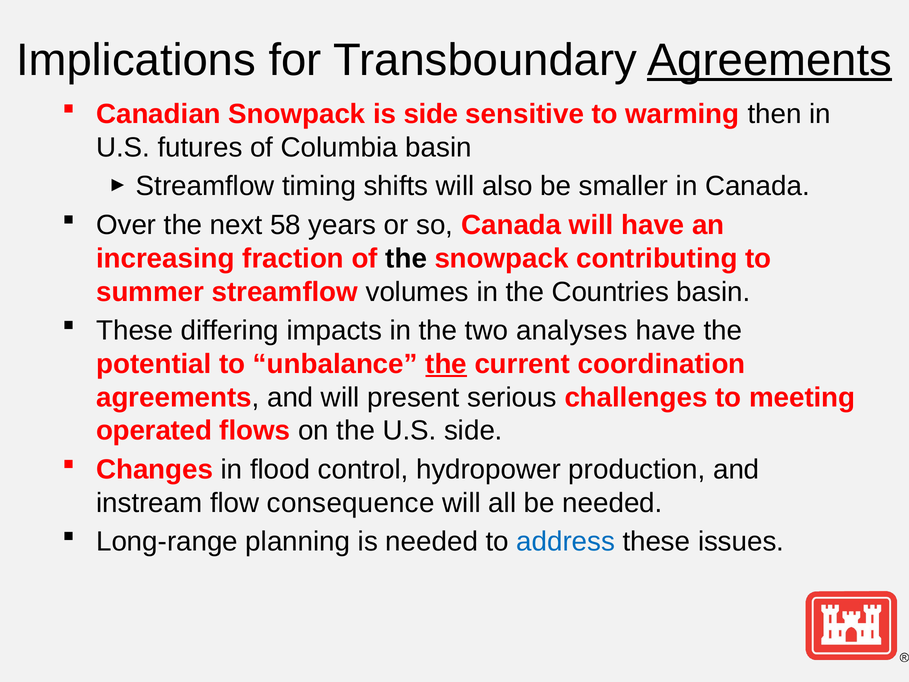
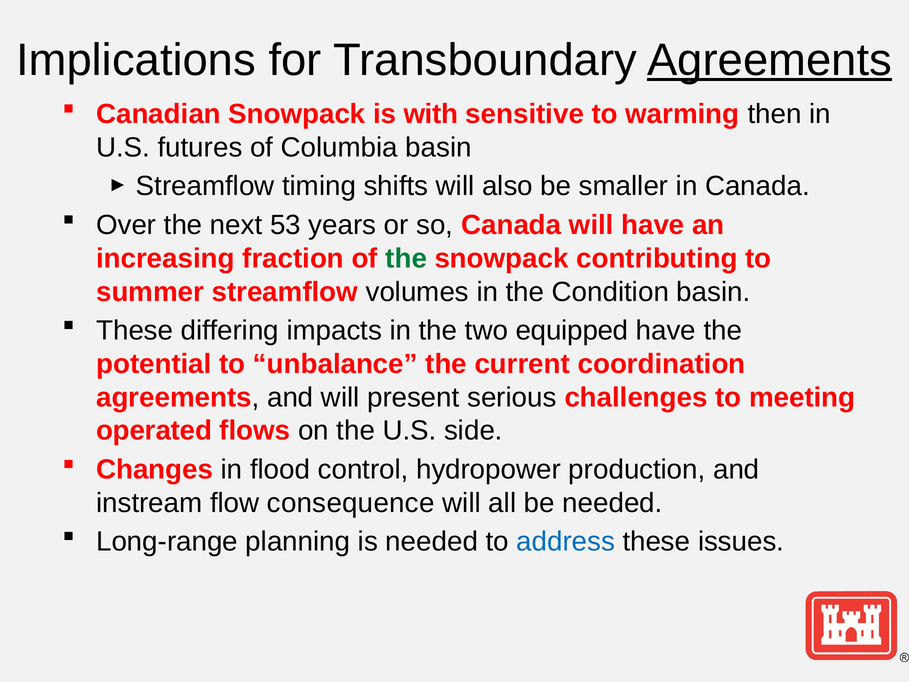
is side: side -> with
58: 58 -> 53
the at (406, 258) colour: black -> green
Countries: Countries -> Condition
analyses: analyses -> equipped
the at (446, 364) underline: present -> none
